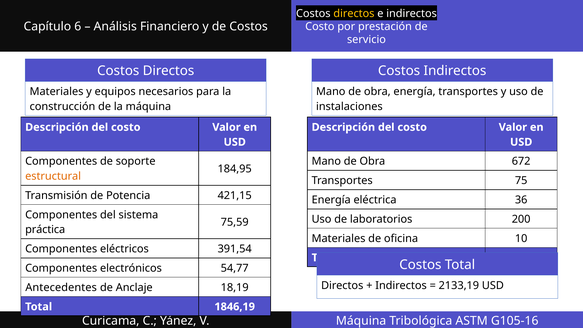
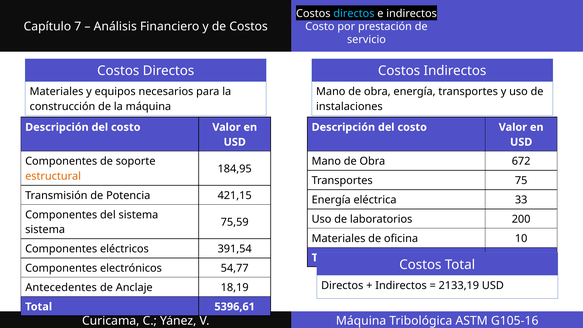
directos at (354, 13) colour: yellow -> light blue
6: 6 -> 7
36: 36 -> 33
práctica at (45, 230): práctica -> sistema
1846,19: 1846,19 -> 5396,61
